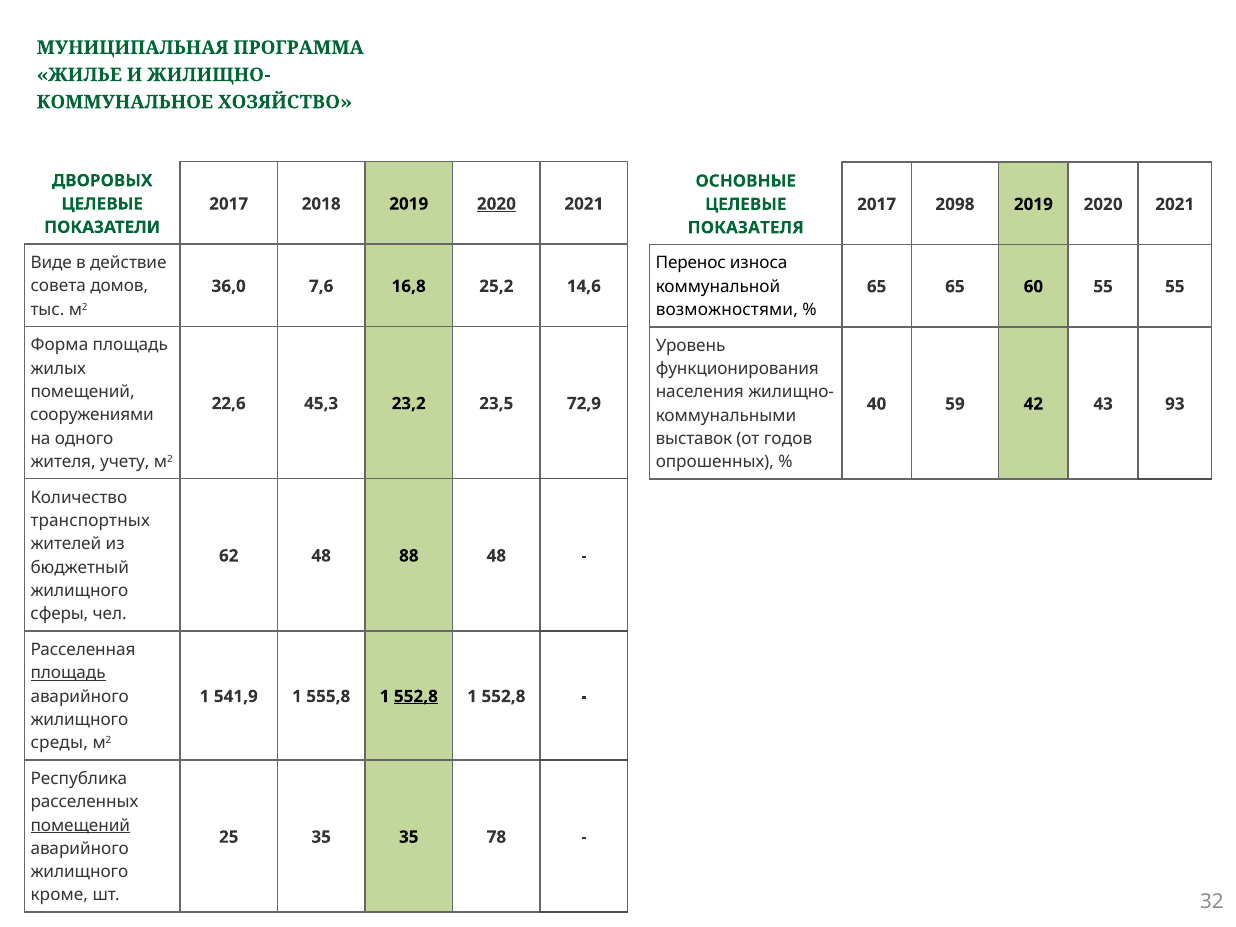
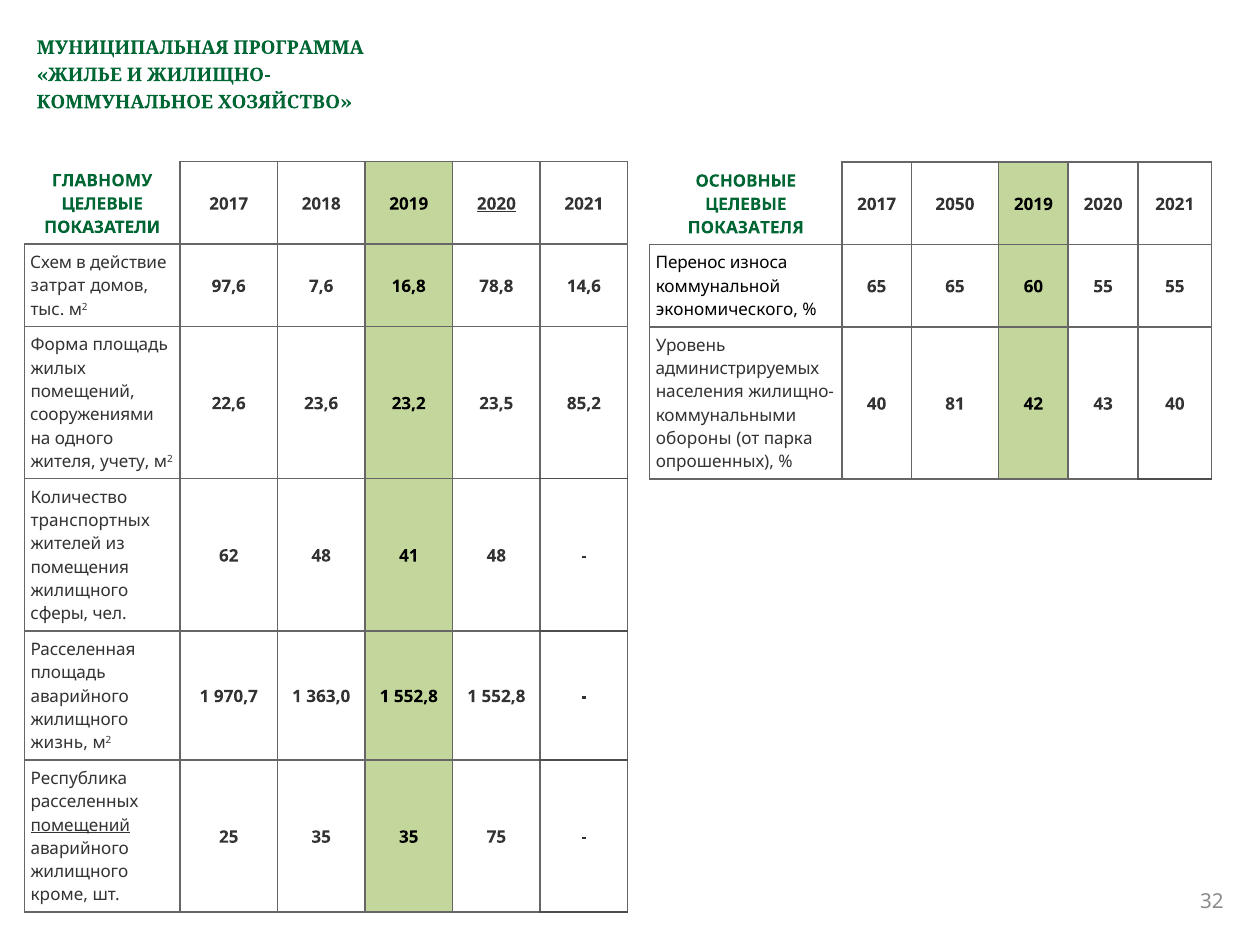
ДВОРОВЫХ: ДВОРОВЫХ -> ГЛАВНОМУ
2098: 2098 -> 2050
Виде: Виде -> Схем
совета: совета -> затрат
36,0: 36,0 -> 97,6
25,2: 25,2 -> 78,8
возможностями: возможностями -> экономического
функционирования: функционирования -> администрируемых
45,3: 45,3 -> 23,6
72,9: 72,9 -> 85,2
59: 59 -> 81
43 93: 93 -> 40
выставок: выставок -> обороны
годов: годов -> парка
88: 88 -> 41
бюджетный: бюджетный -> помещения
площадь at (68, 673) underline: present -> none
541,9: 541,9 -> 970,7
555,8: 555,8 -> 363,0
552,8 at (416, 696) underline: present -> none
среды: среды -> жизнь
78: 78 -> 75
